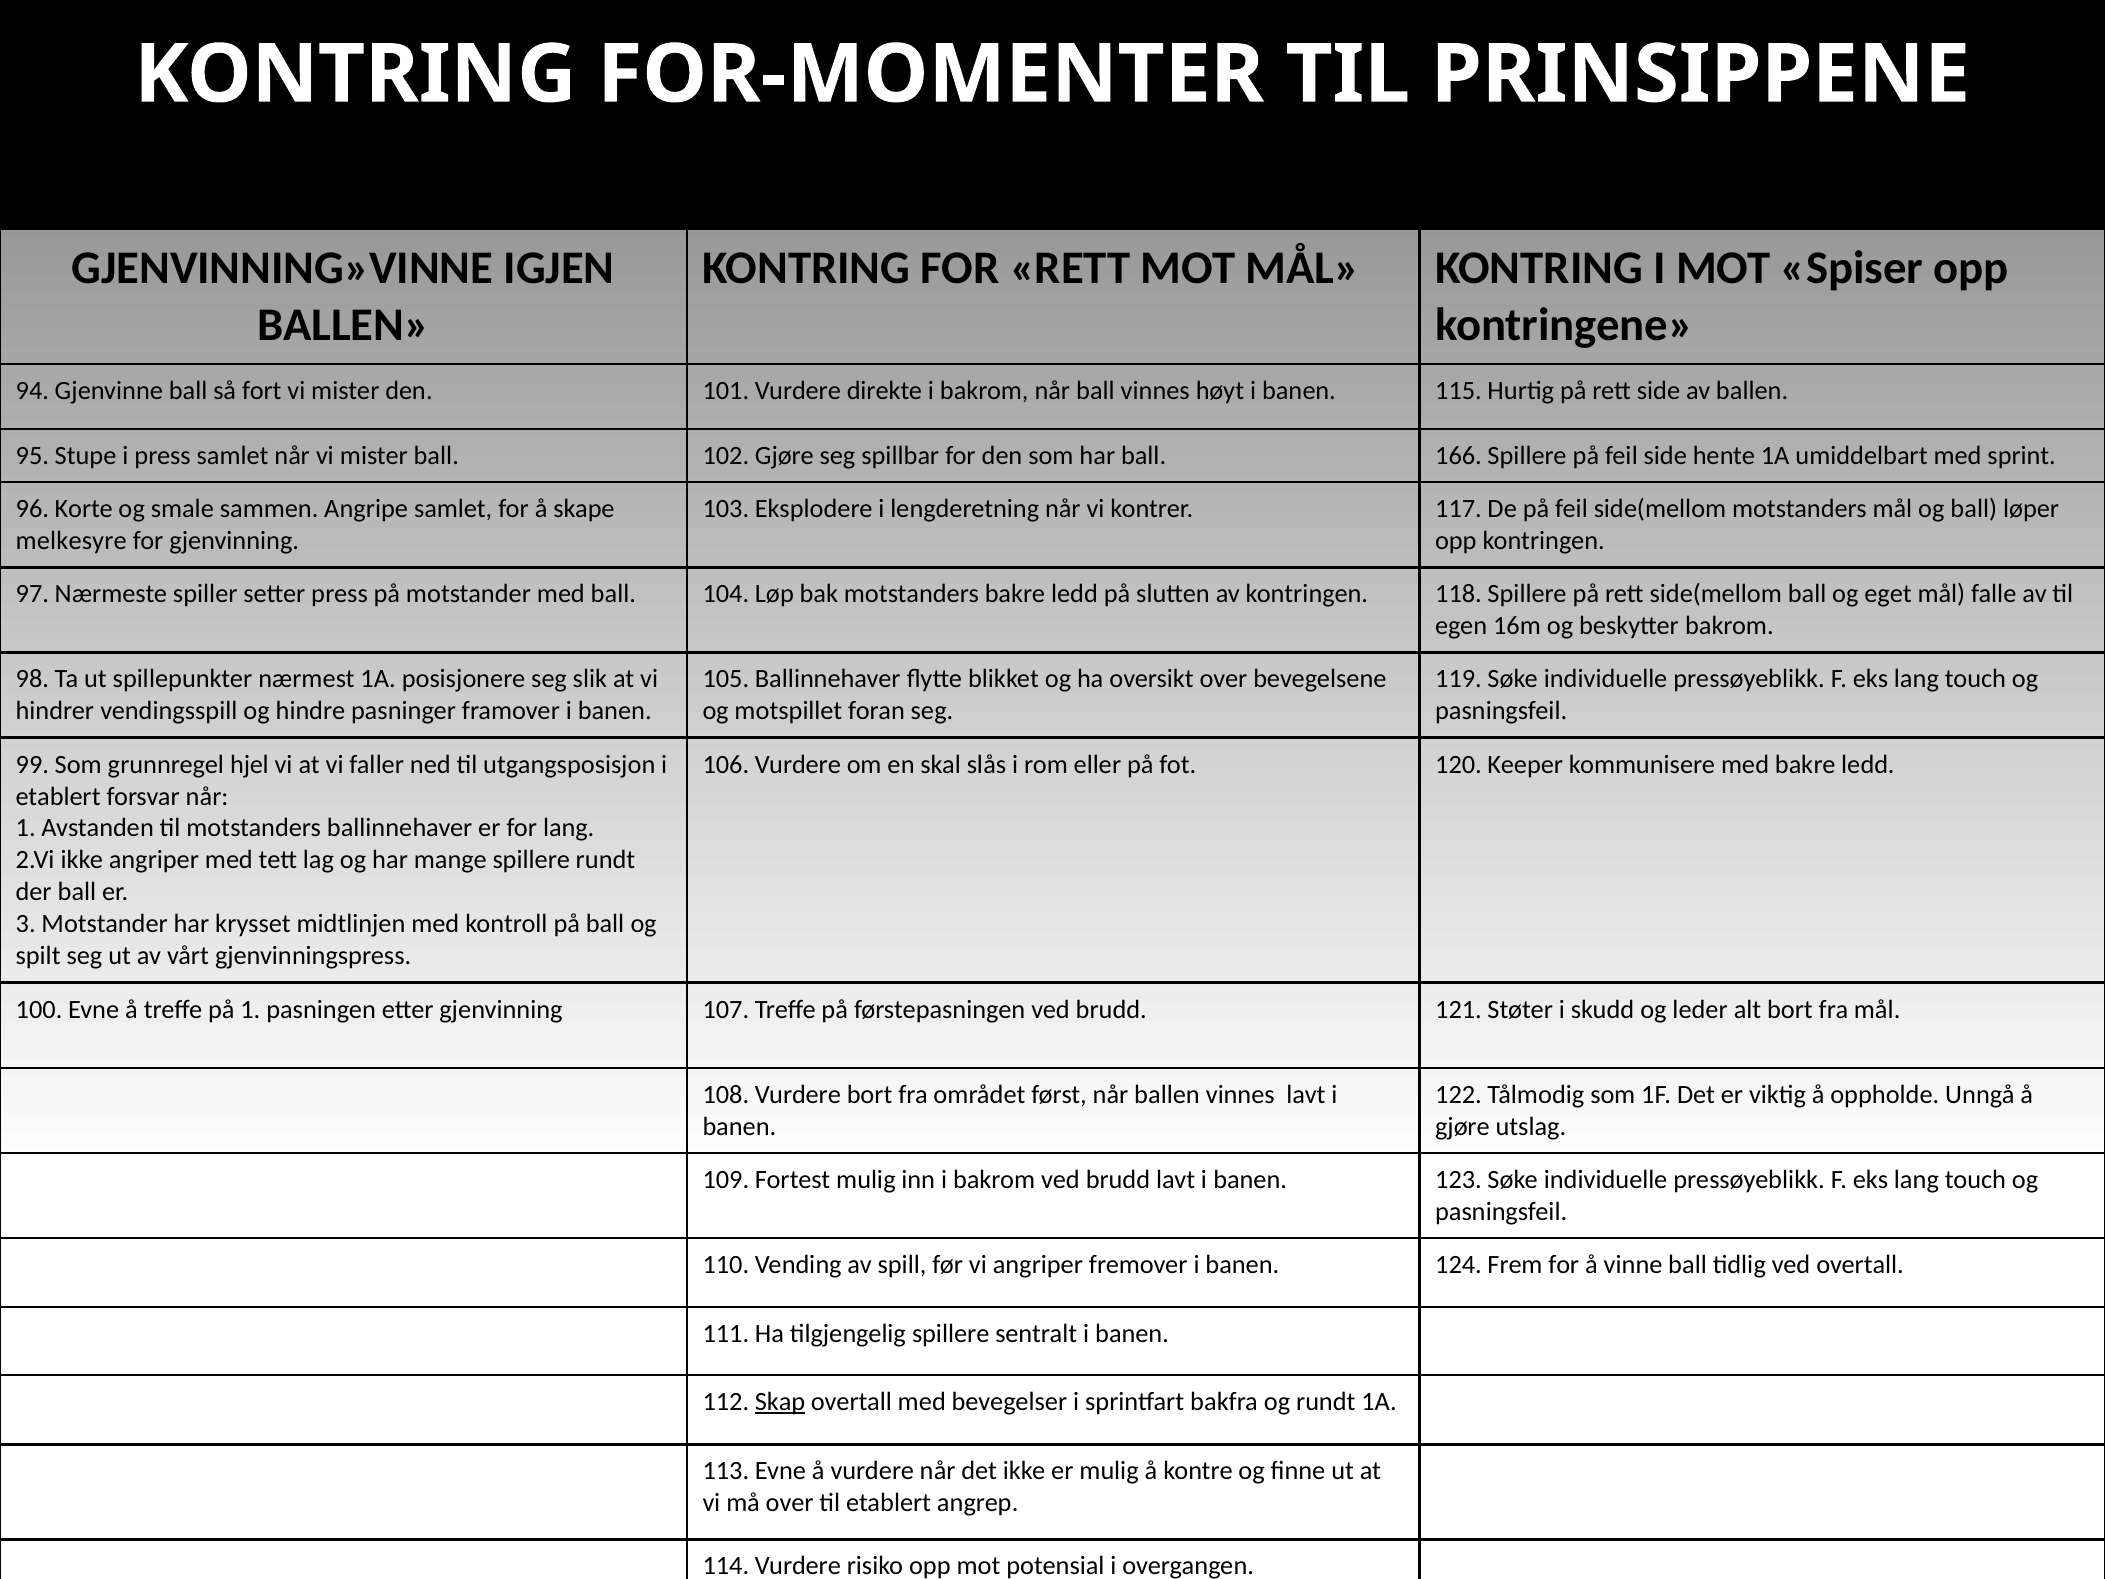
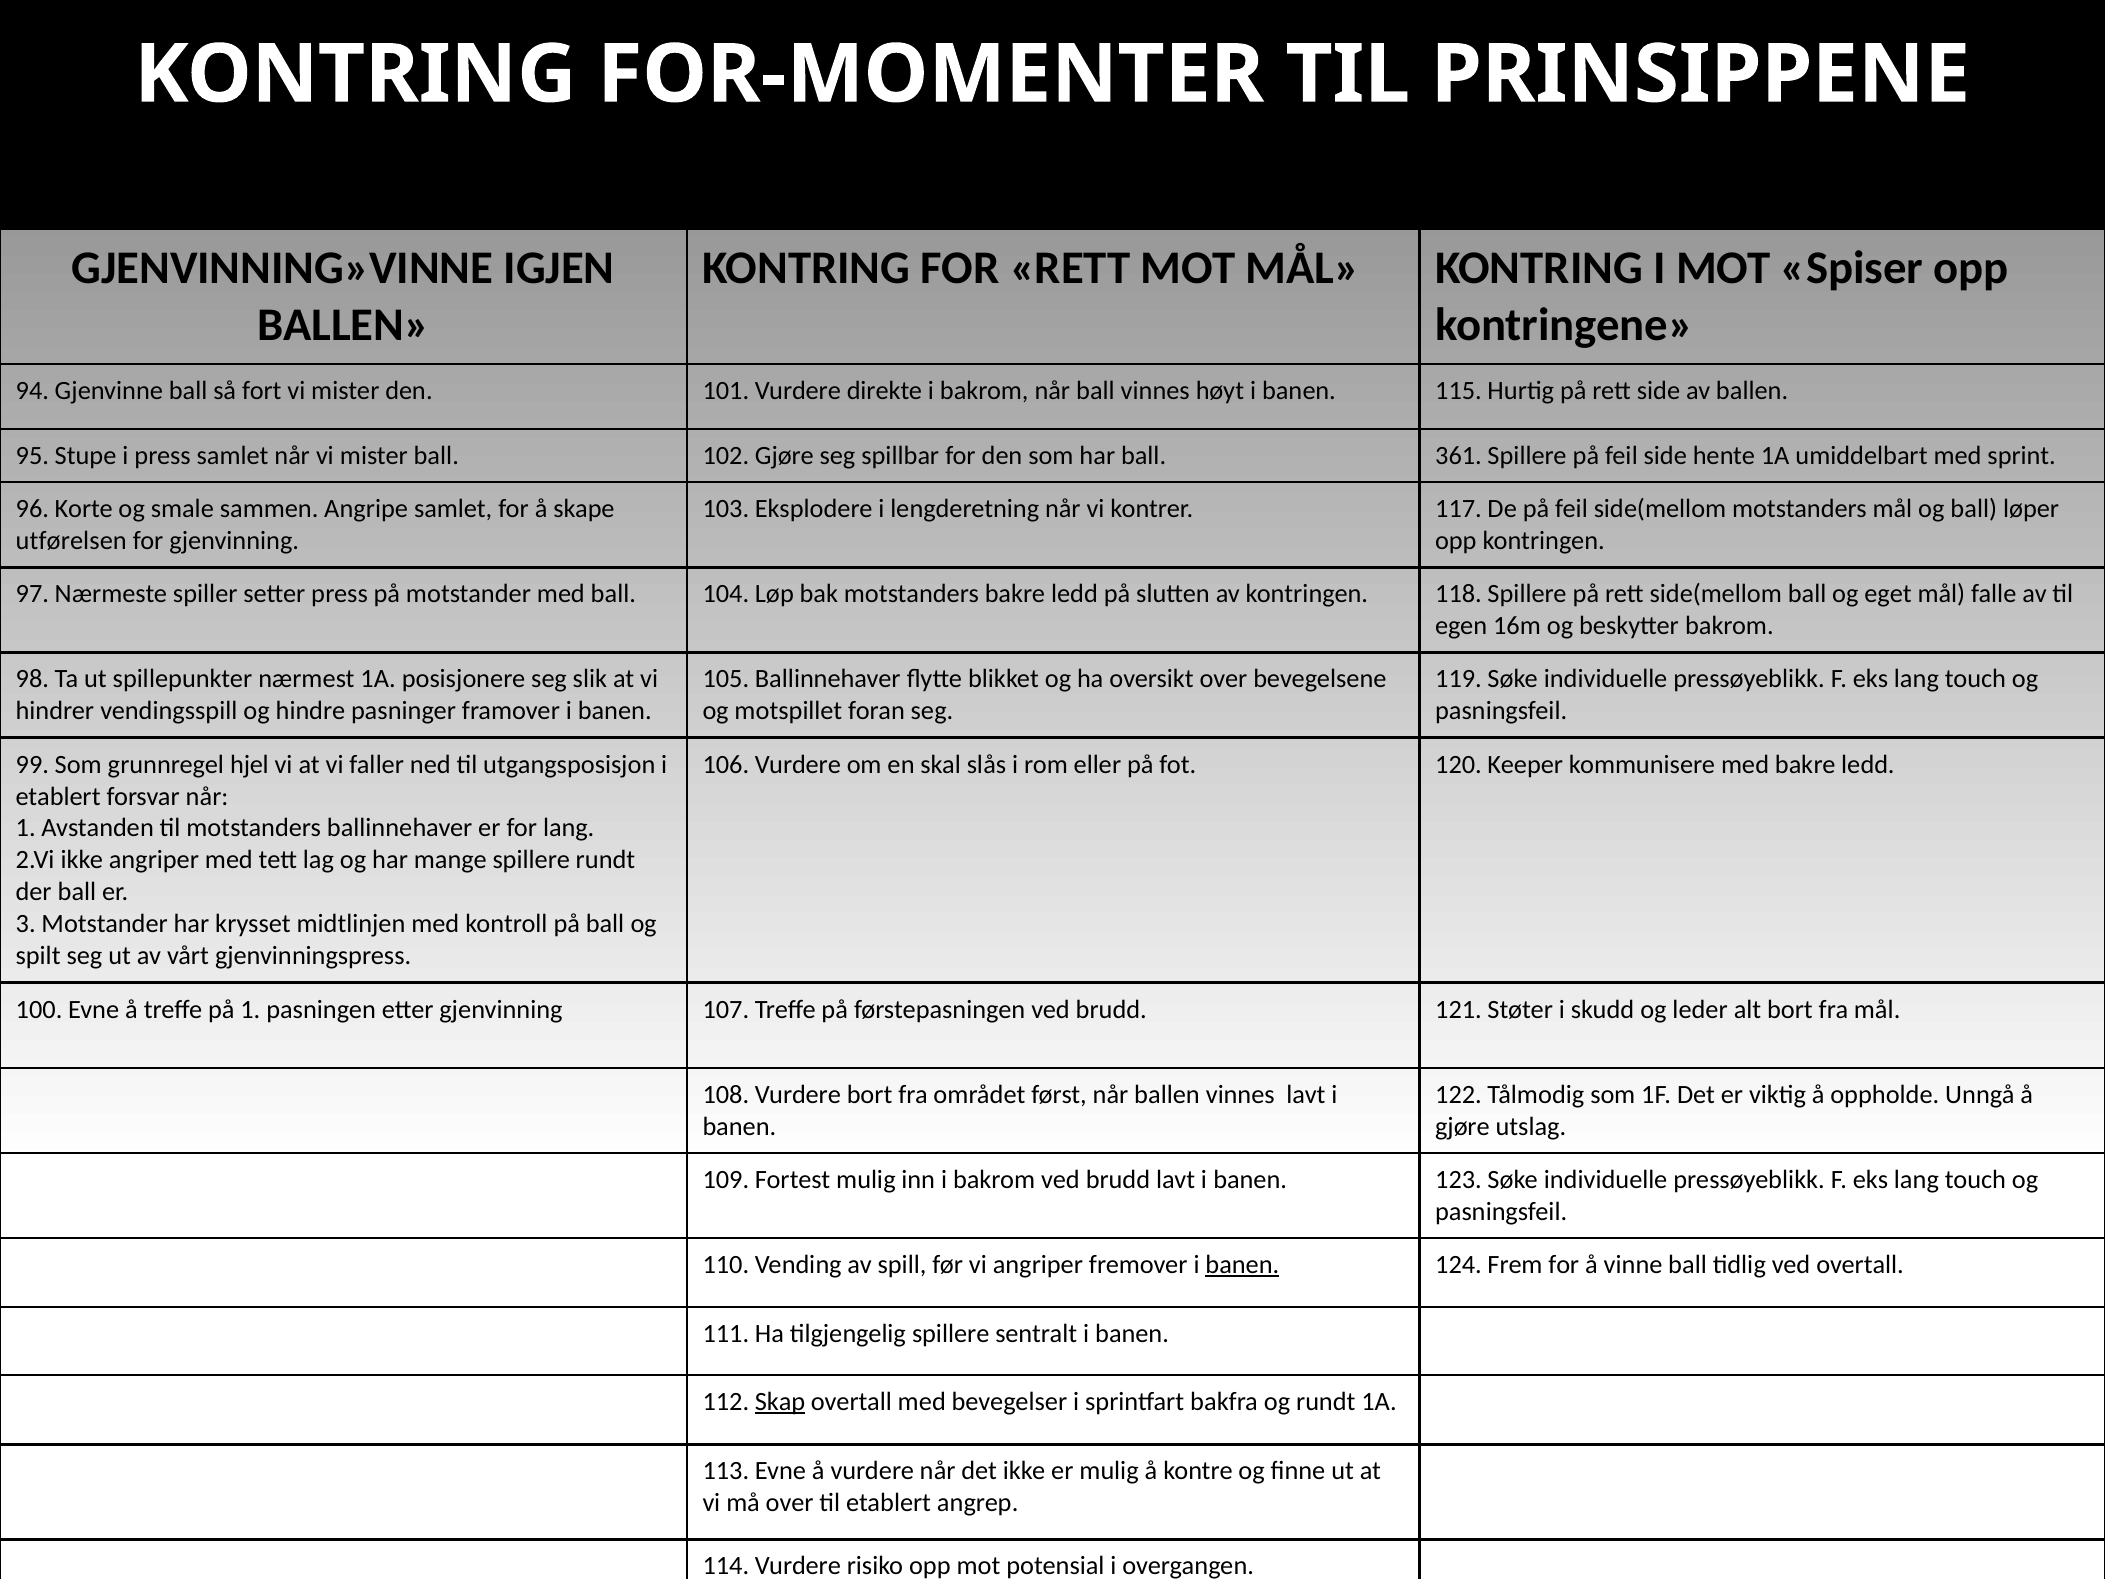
166: 166 -> 361
melkesyre: melkesyre -> utførelsen
banen at (1242, 1265) underline: none -> present
